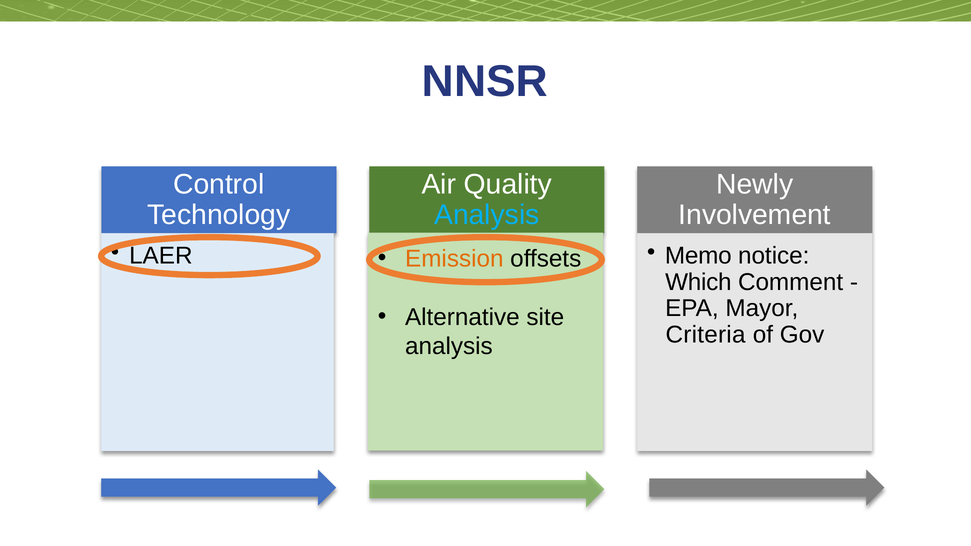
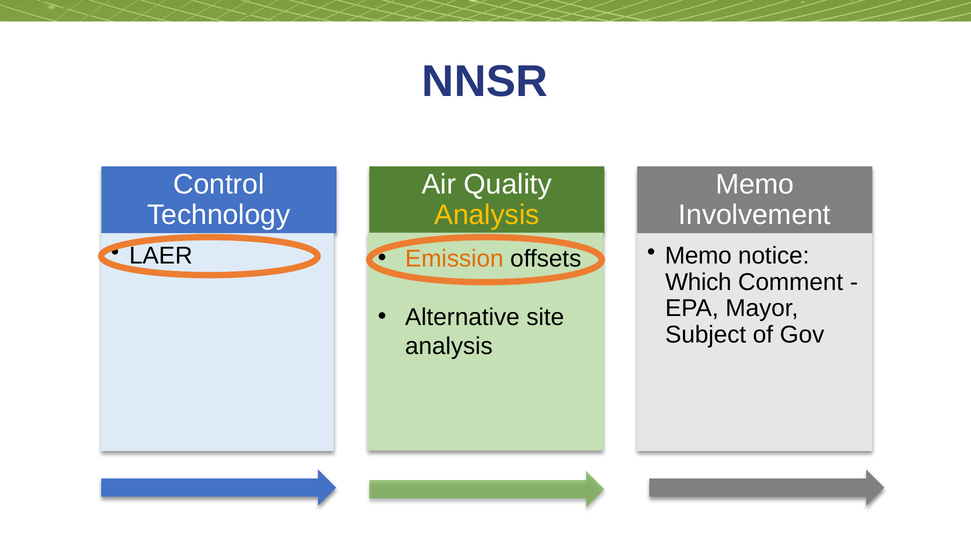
Newly at (755, 184): Newly -> Memo
Analysis at (487, 215) colour: light blue -> yellow
Criteria: Criteria -> Subject
